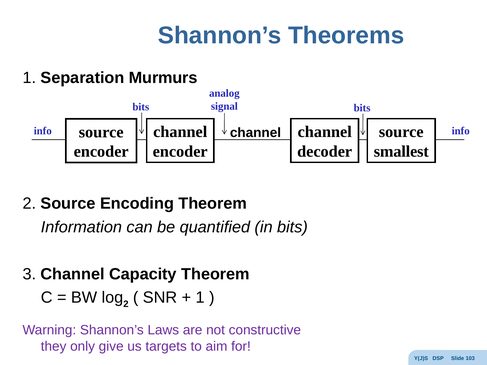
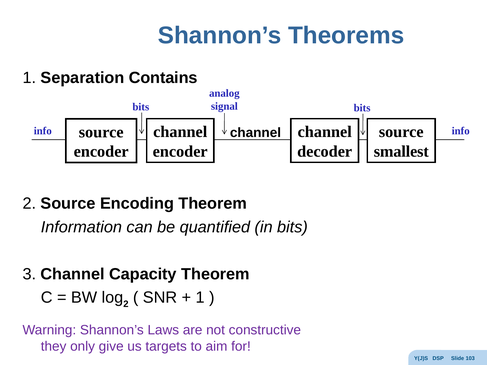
Murmurs: Murmurs -> Contains
